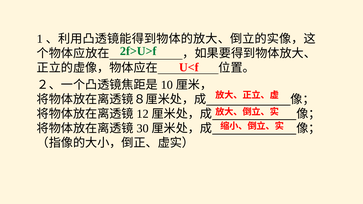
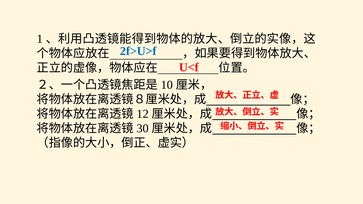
2f>U>f colour: green -> blue
